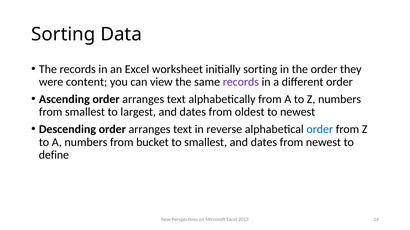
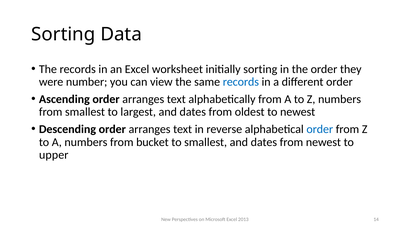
content: content -> number
records at (241, 82) colour: purple -> blue
define: define -> upper
